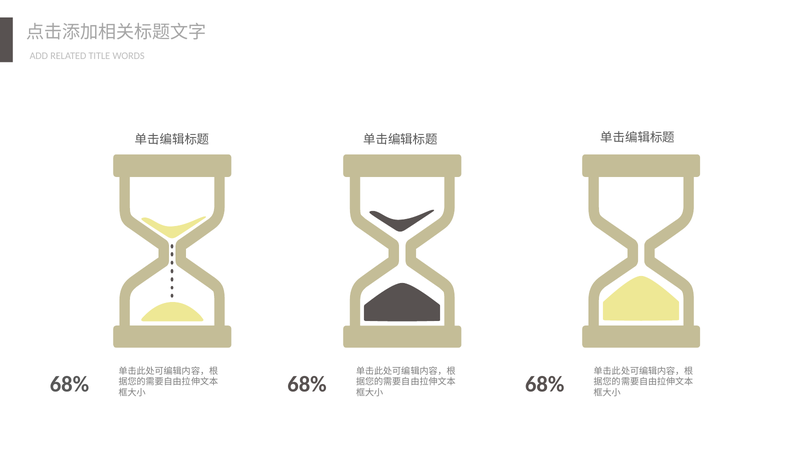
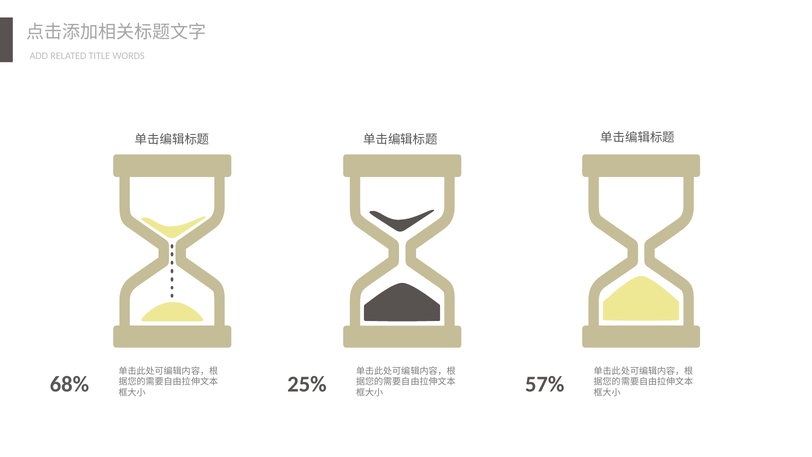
68% at (307, 384): 68% -> 25%
68% at (545, 384): 68% -> 57%
